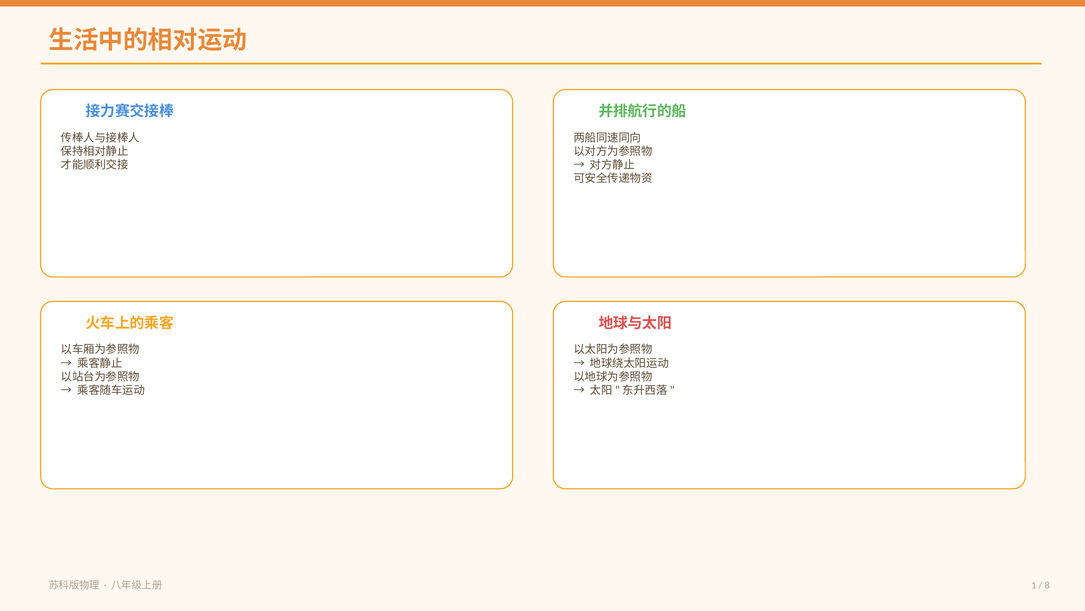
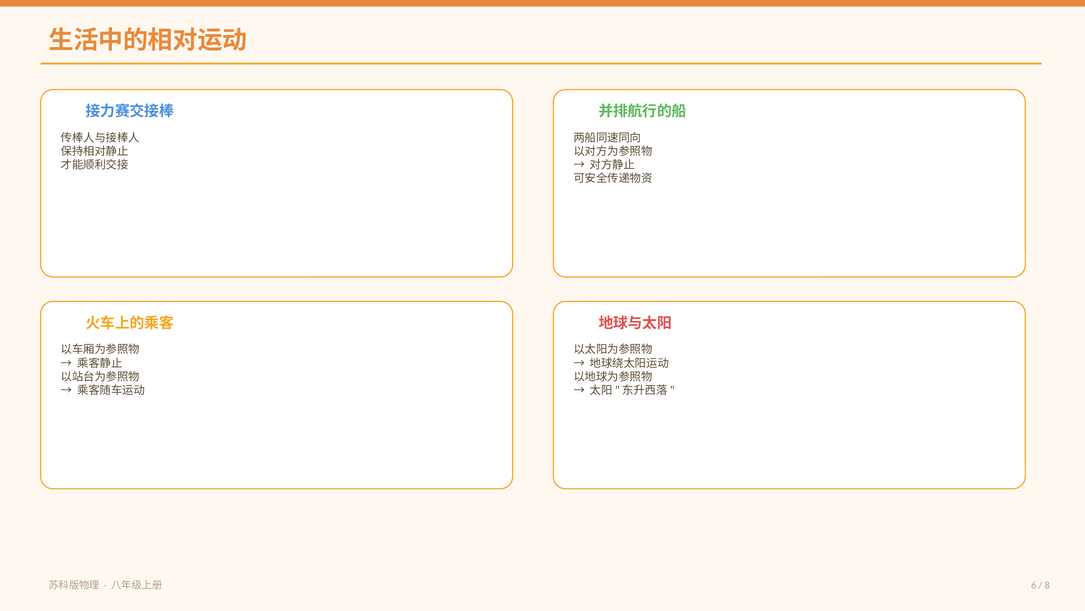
1: 1 -> 6
